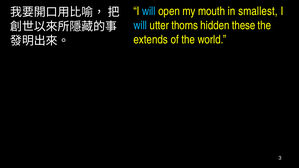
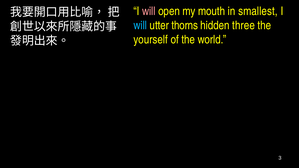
will at (149, 11) colour: light blue -> pink
these: these -> three
extends: extends -> yourself
